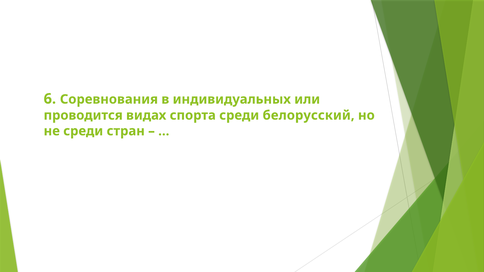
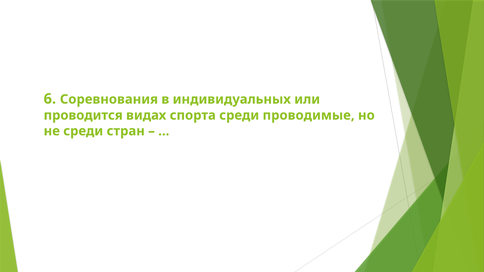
белорусский: белорусский -> проводимые
